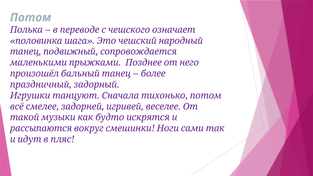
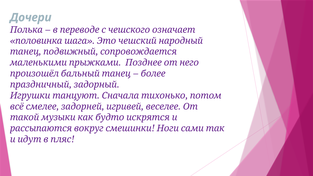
Потом at (31, 17): Потом -> Дочери
